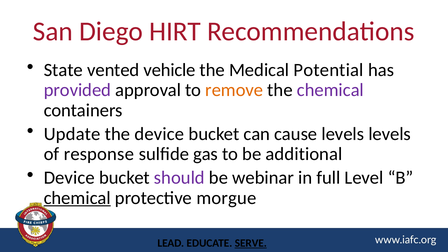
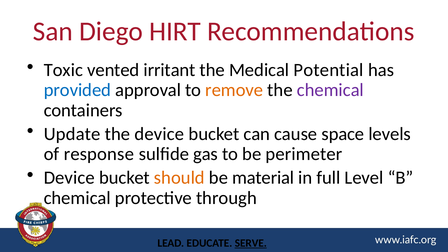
State: State -> Toxic
vehicle: vehicle -> irritant
provided colour: purple -> blue
cause levels: levels -> space
additional: additional -> perimeter
should colour: purple -> orange
webinar: webinar -> material
chemical at (77, 198) underline: present -> none
morgue: morgue -> through
